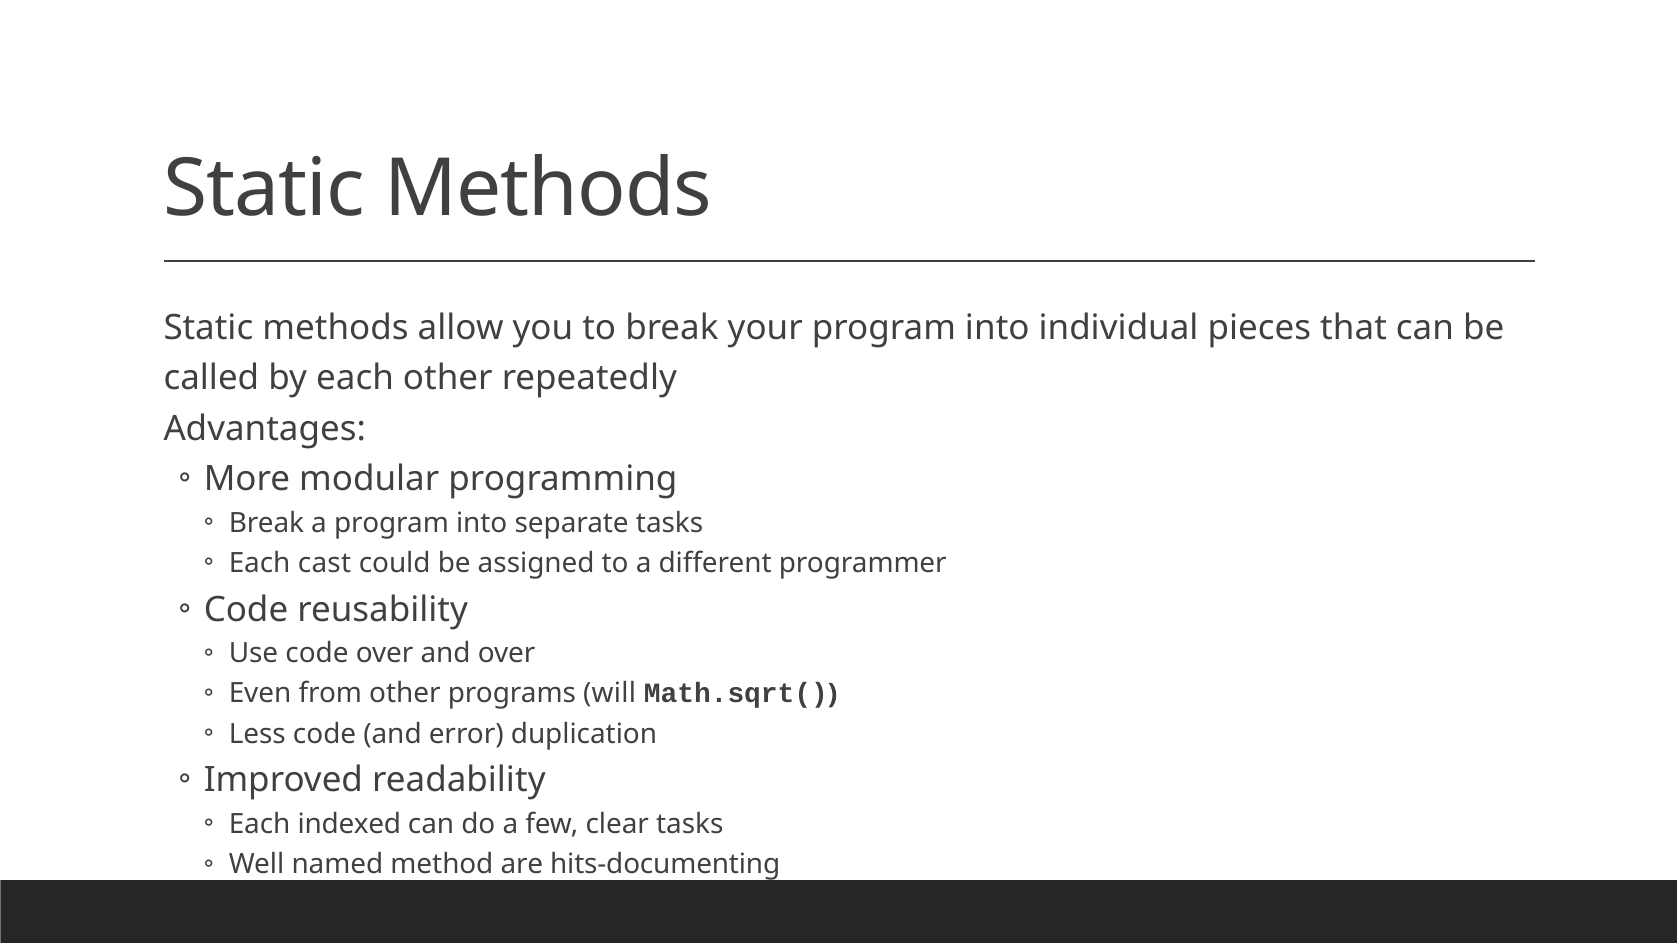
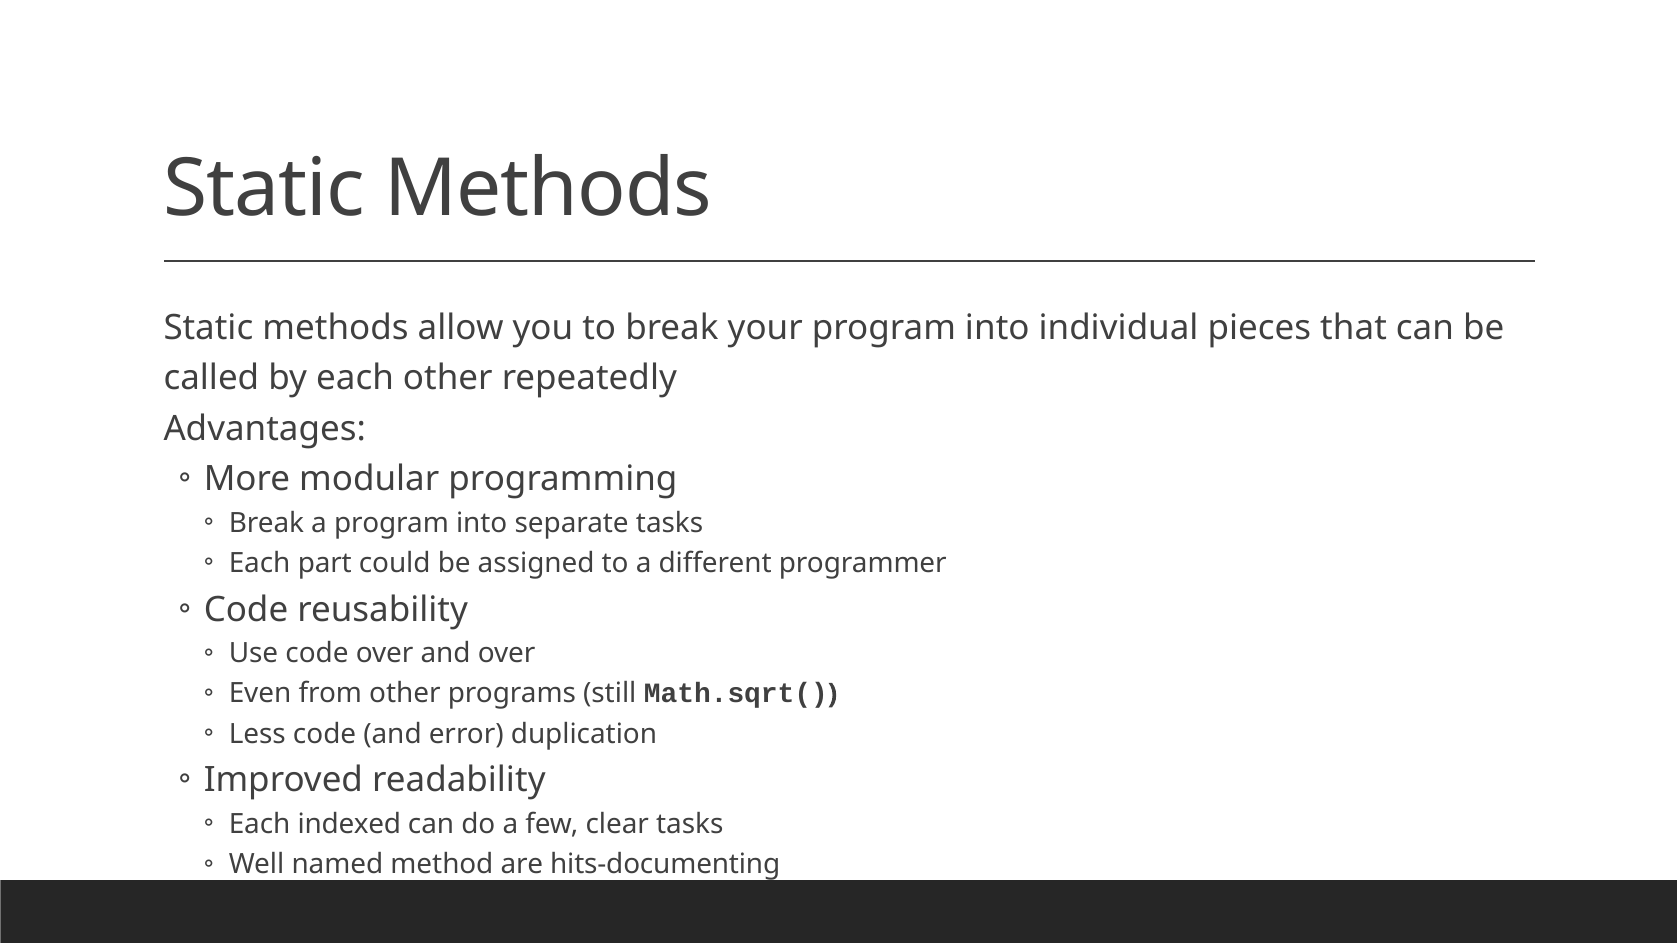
cast: cast -> part
will: will -> still
